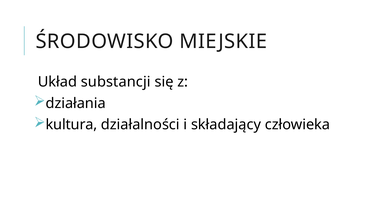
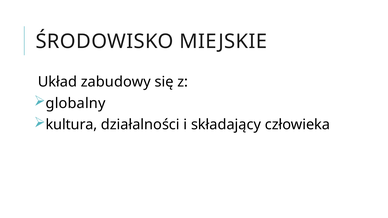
substancji: substancji -> zabudowy
działania: działania -> globalny
